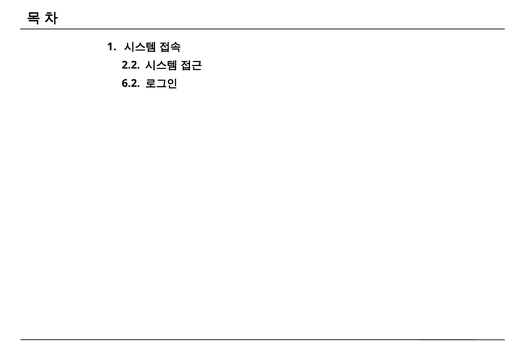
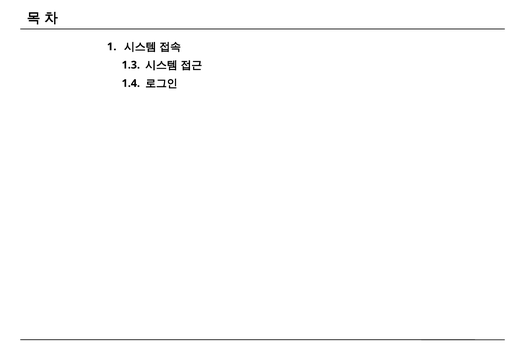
2.2: 2.2 -> 1.3
6.2: 6.2 -> 1.4
